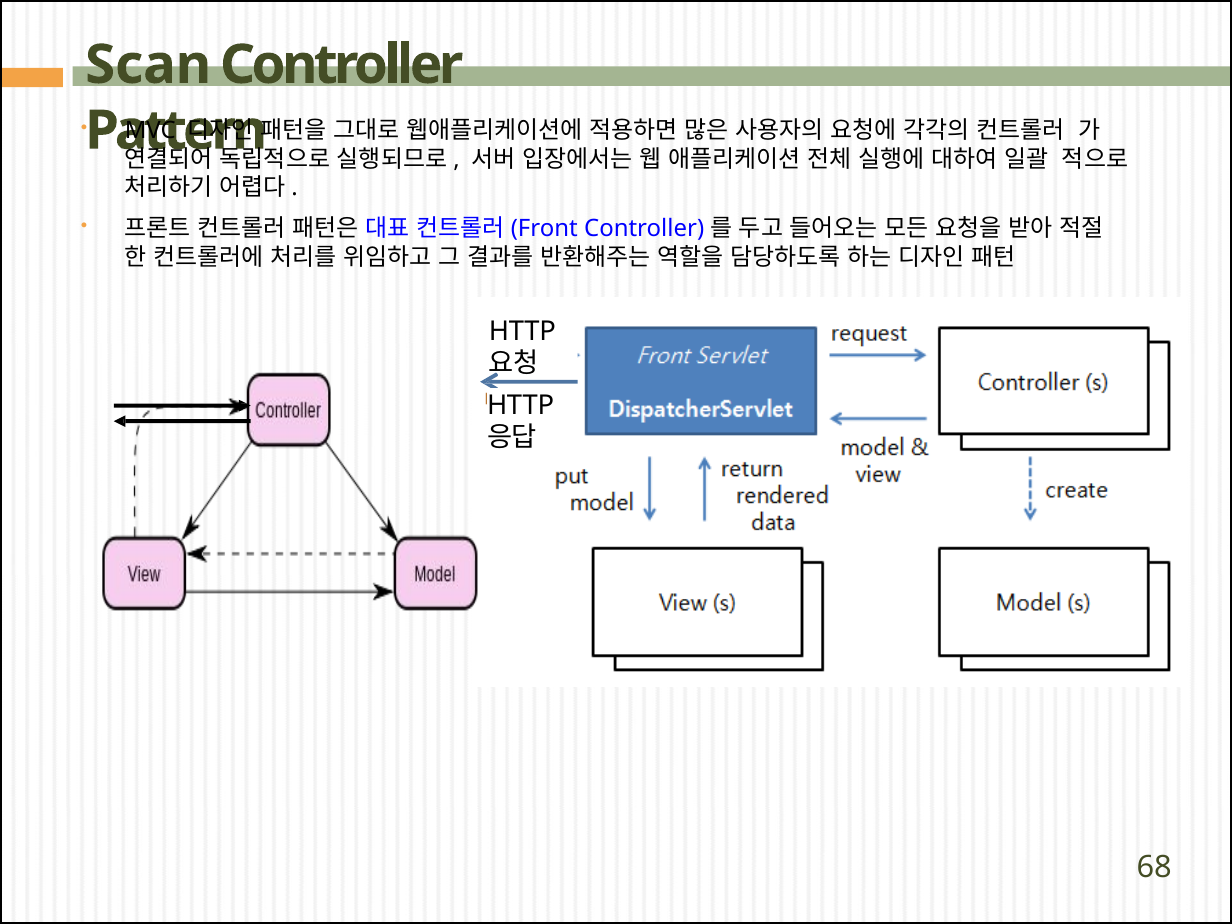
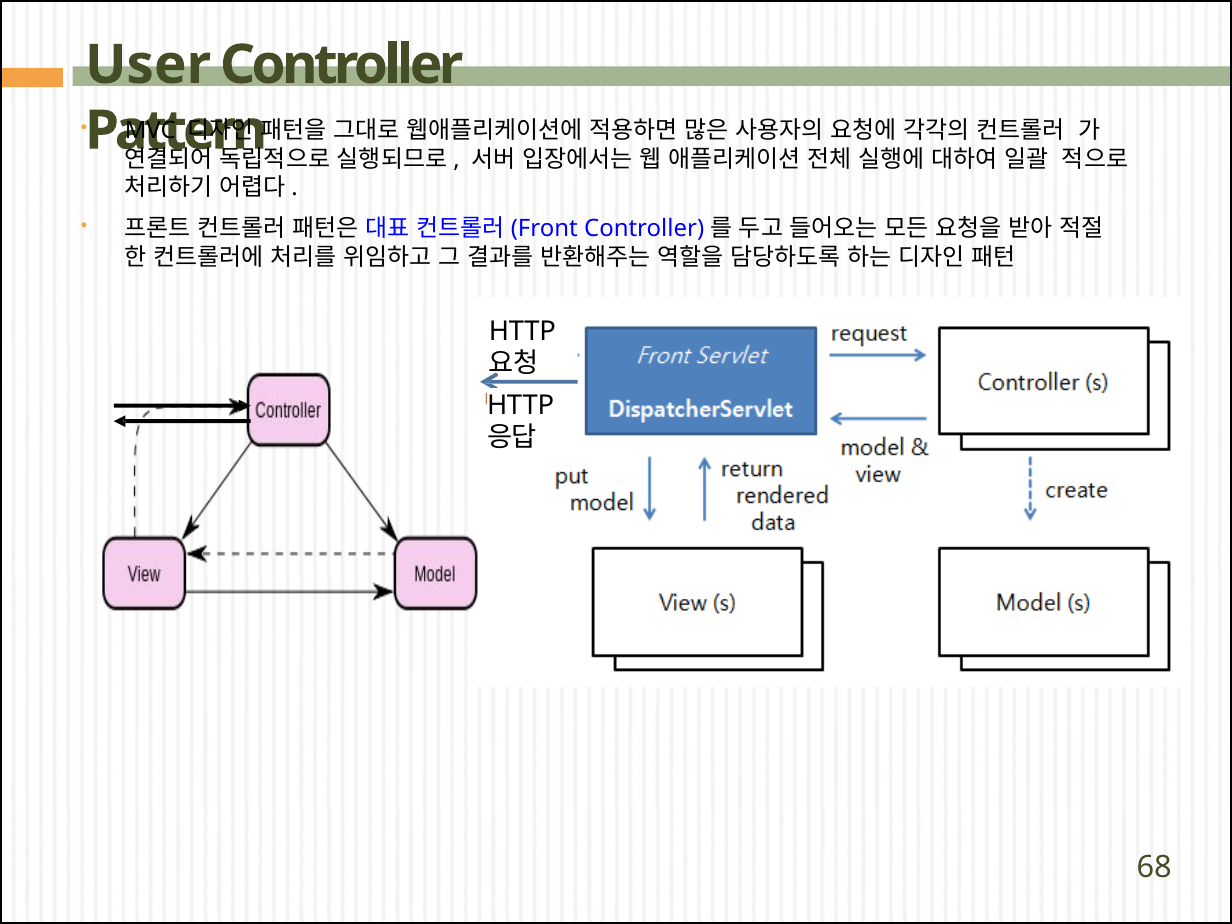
Scan: Scan -> User
